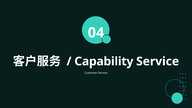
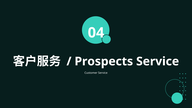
Capability: Capability -> Prospects
